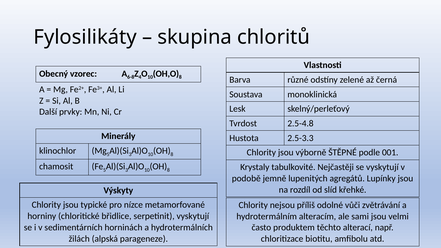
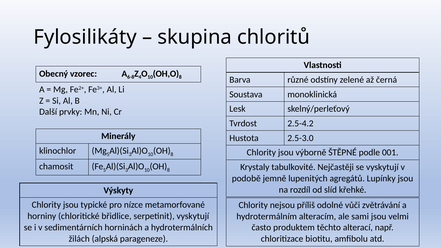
2.5-4.8: 2.5-4.8 -> 2.5-4.2
2.5-3.3: 2.5-3.3 -> 2.5-3.0
